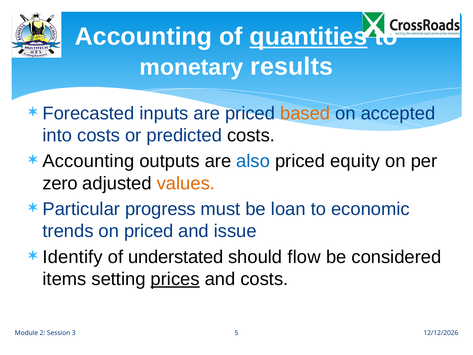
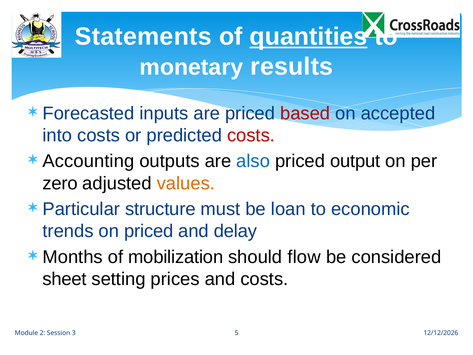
Accounting at (143, 37): Accounting -> Statements
based colour: orange -> red
costs at (251, 135) colour: black -> red
equity: equity -> output
progress: progress -> structure
issue: issue -> delay
Identify: Identify -> Months
understated: understated -> mobilization
items: items -> sheet
prices underline: present -> none
